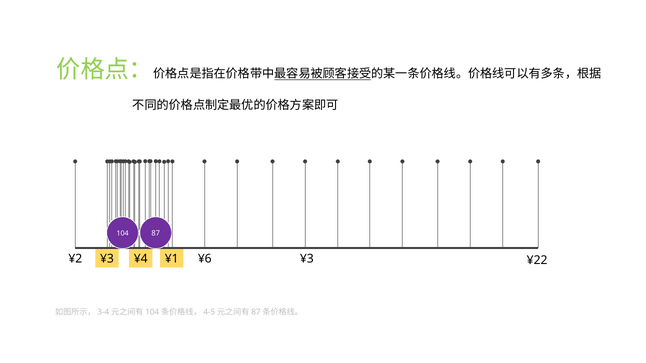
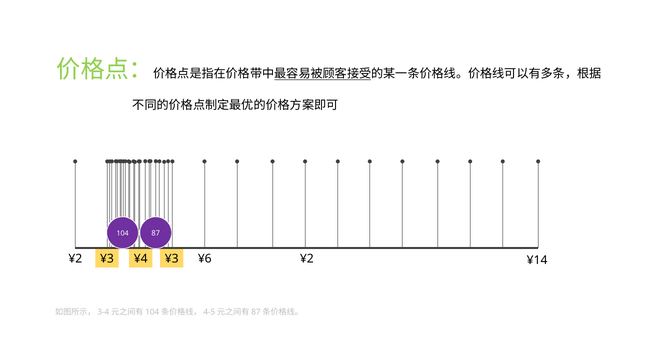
¥4 ¥1: ¥1 -> ¥3
¥6 ¥3: ¥3 -> ¥2
¥22: ¥22 -> ¥14
